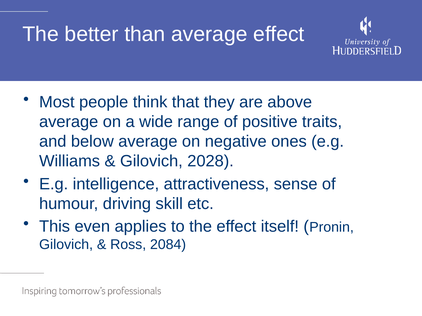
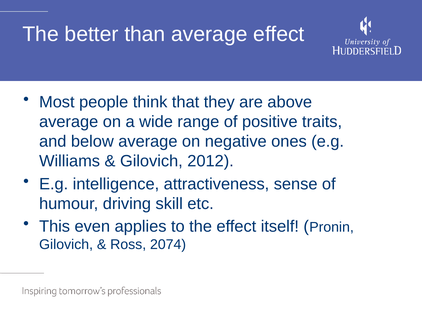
2028: 2028 -> 2012
2084: 2084 -> 2074
